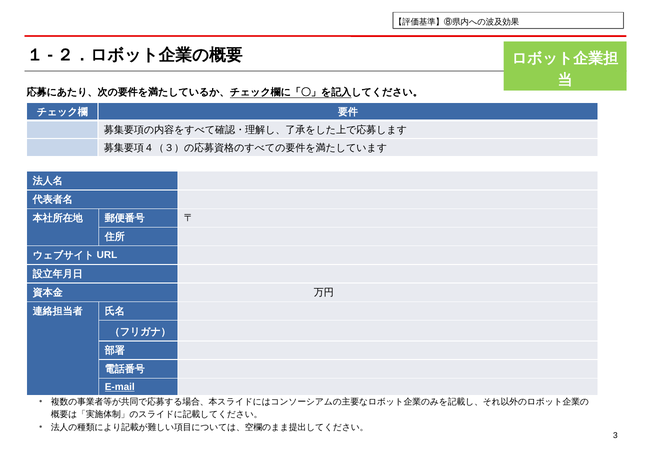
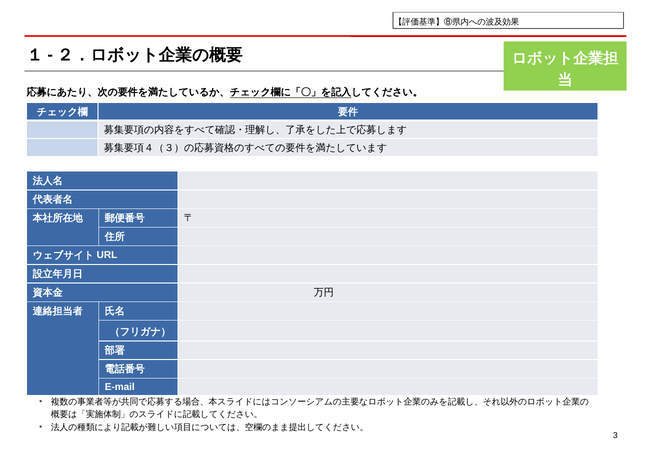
E-mail underline: present -> none
